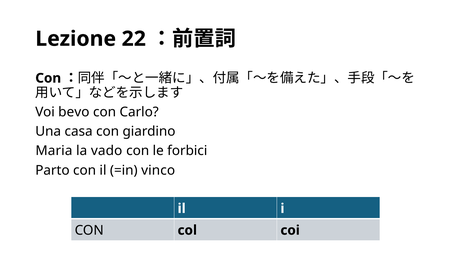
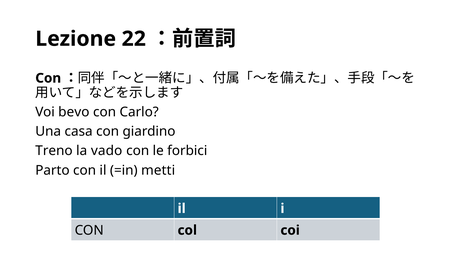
Maria: Maria -> Treno
vinco: vinco -> metti
